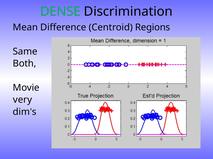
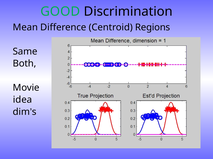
DENSE: DENSE -> GOOD
very: very -> idea
